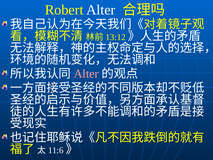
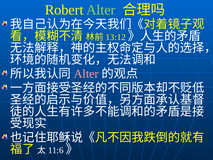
Alter at (101, 10) colour: white -> light green
